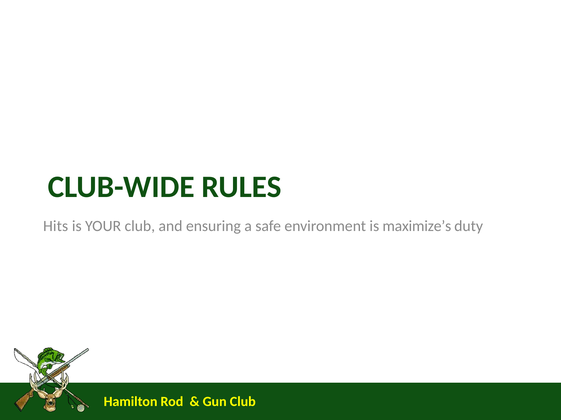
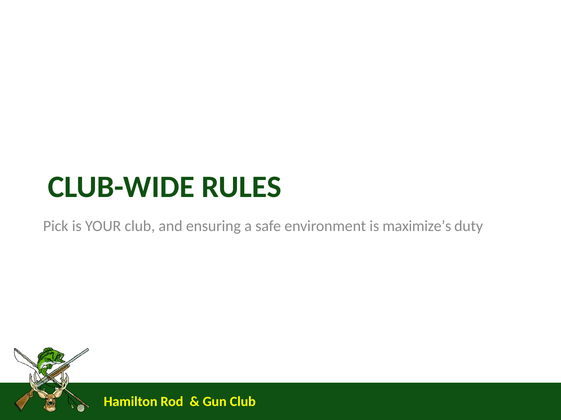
Hits: Hits -> Pick
